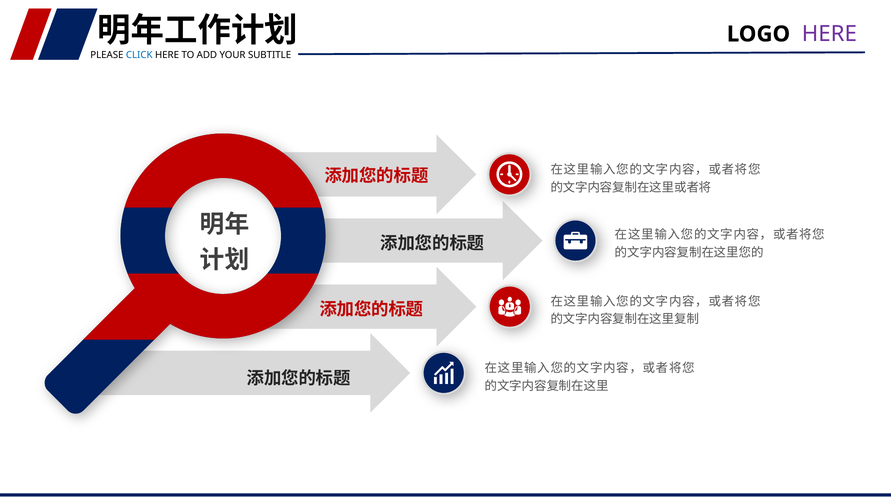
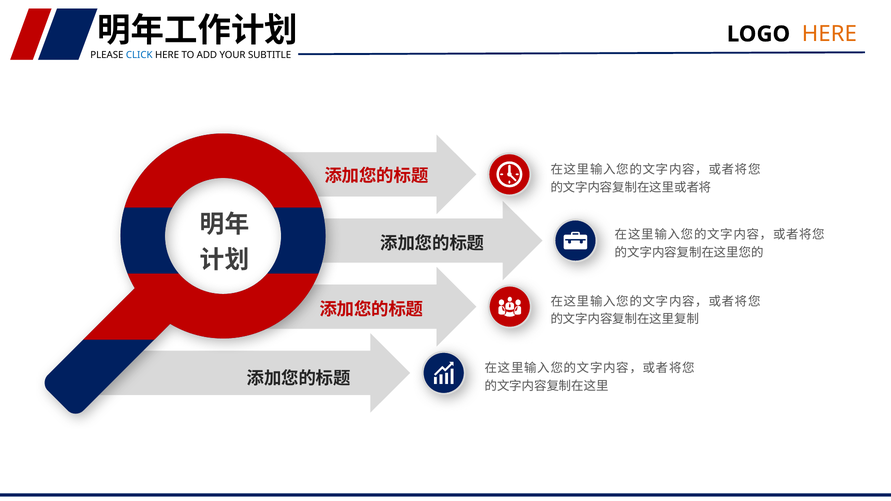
HERE at (829, 34) colour: purple -> orange
